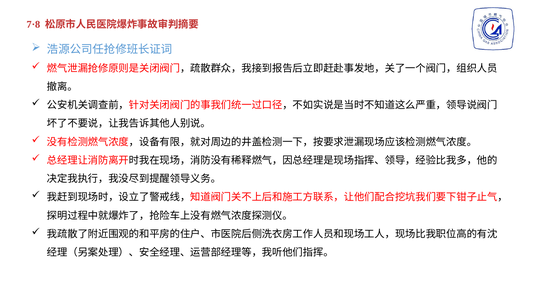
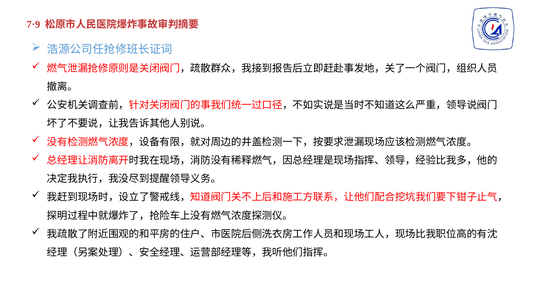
7·8: 7·8 -> 7·9
